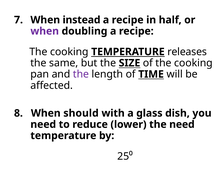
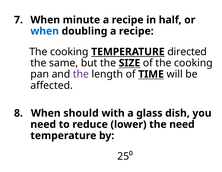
instead: instead -> minute
when at (45, 31) colour: purple -> blue
releases: releases -> directed
